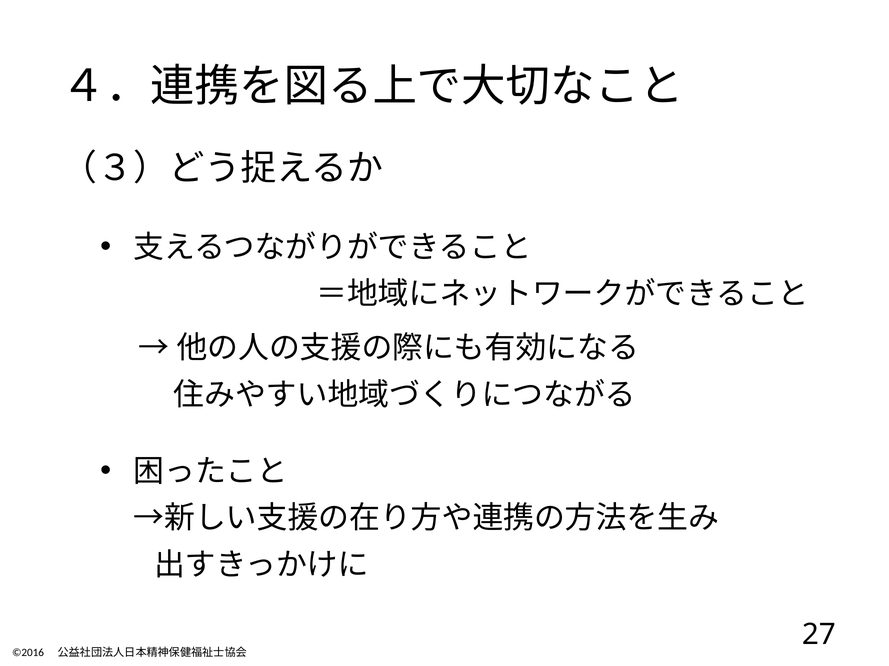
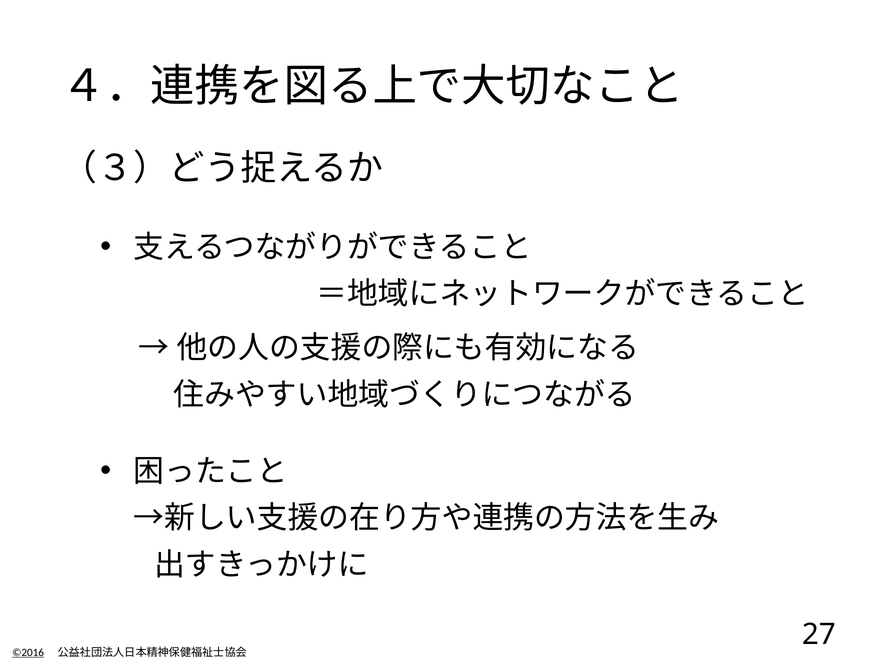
©2016 underline: none -> present
